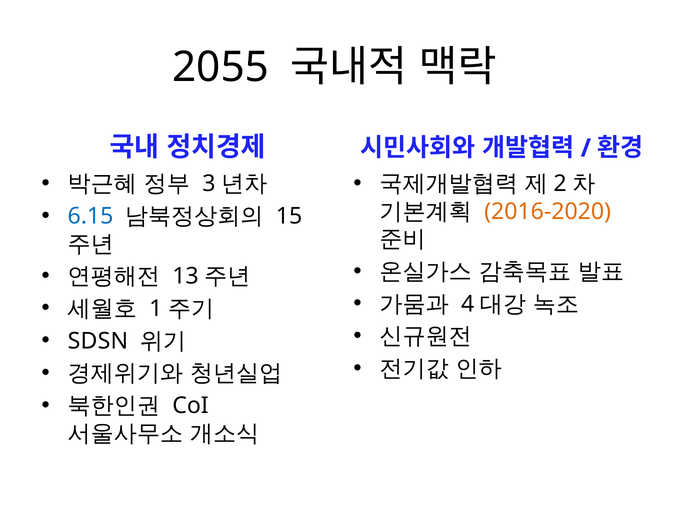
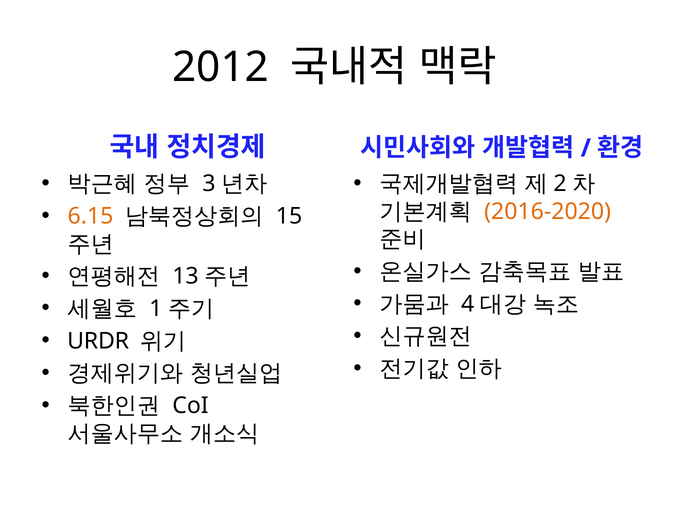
2055: 2055 -> 2012
6.15 colour: blue -> orange
SDSN: SDSN -> URDR
